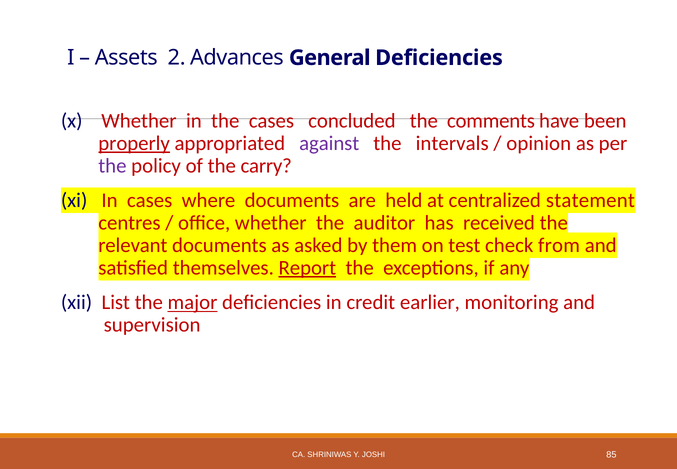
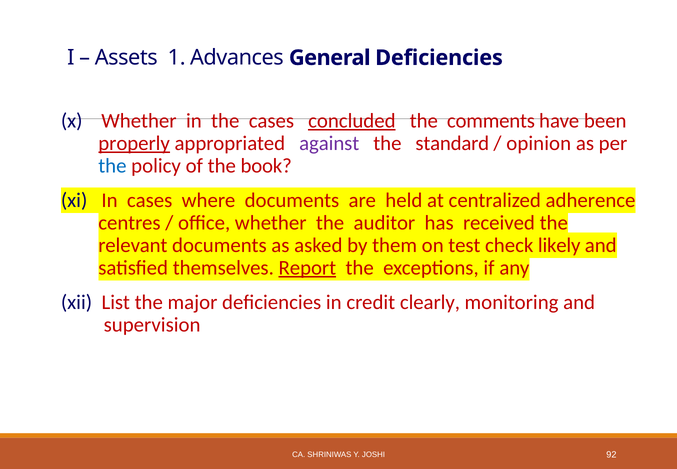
2: 2 -> 1
concluded underline: none -> present
intervals: intervals -> standard
the at (112, 166) colour: purple -> blue
carry: carry -> book
statement: statement -> adherence
from: from -> likely
major underline: present -> none
earlier: earlier -> clearly
85: 85 -> 92
